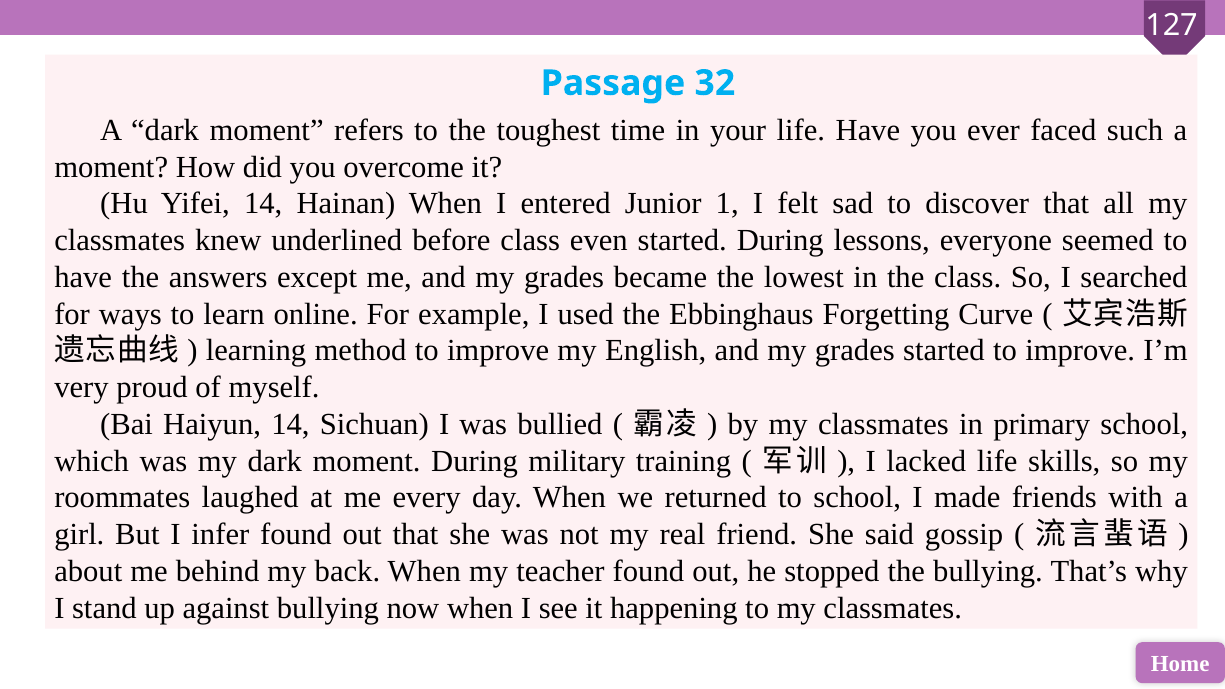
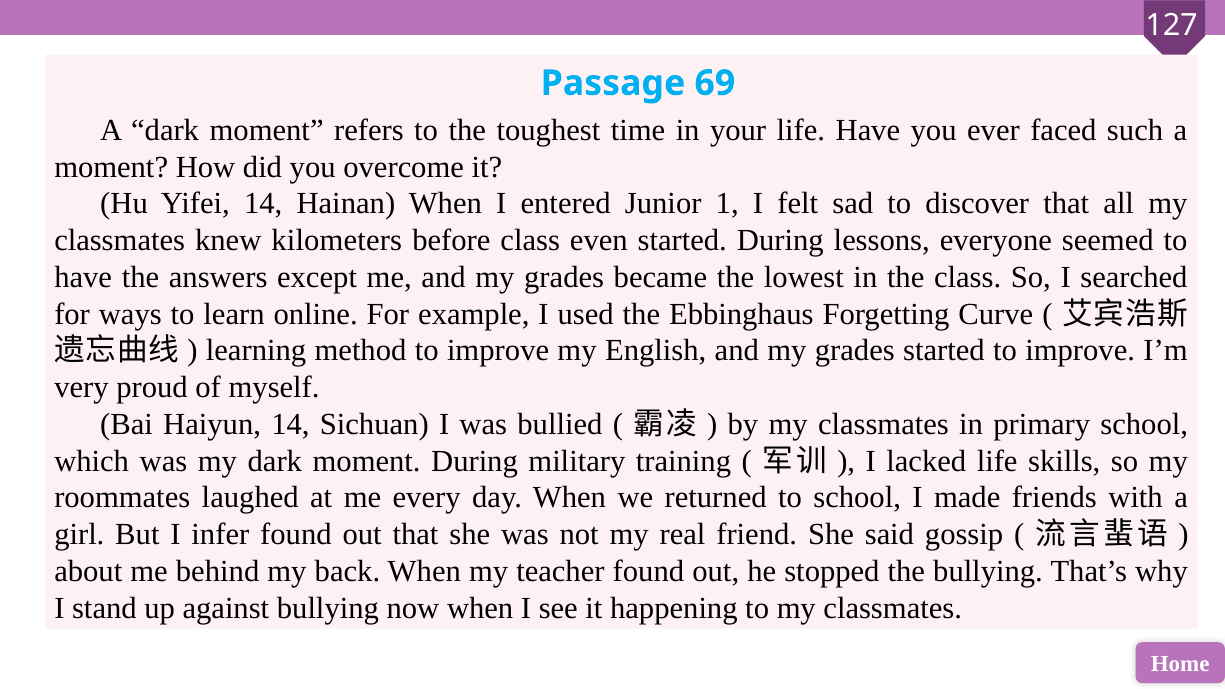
32: 32 -> 69
underlined: underlined -> kilometers
